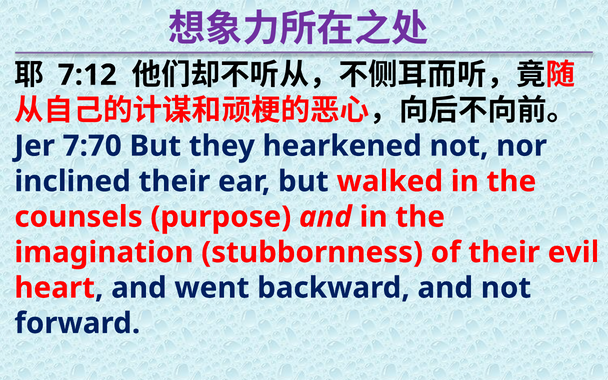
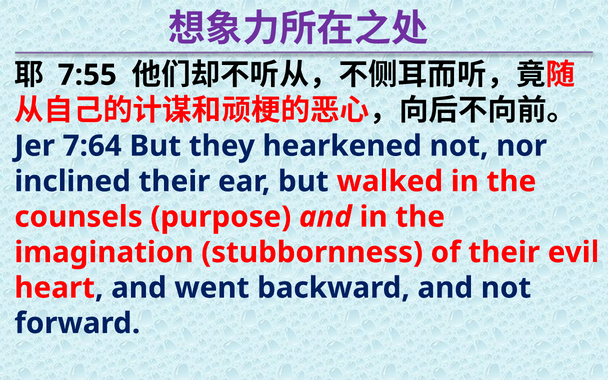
7:12: 7:12 -> 7:55
7:70: 7:70 -> 7:64
